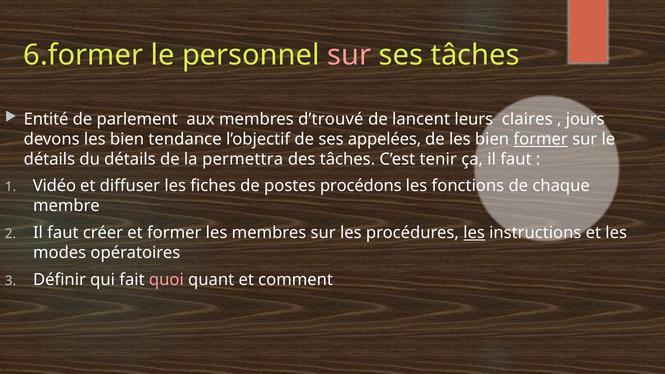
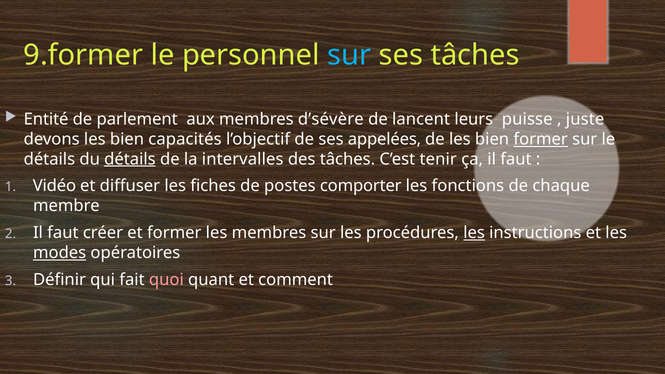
6.former: 6.former -> 9.former
sur at (349, 55) colour: pink -> light blue
d’trouvé: d’trouvé -> d’sévère
claires: claires -> puisse
jours: jours -> juste
tendance: tendance -> capacités
détails at (130, 159) underline: none -> present
permettra: permettra -> intervalles
procédons: procédons -> comporter
modes underline: none -> present
